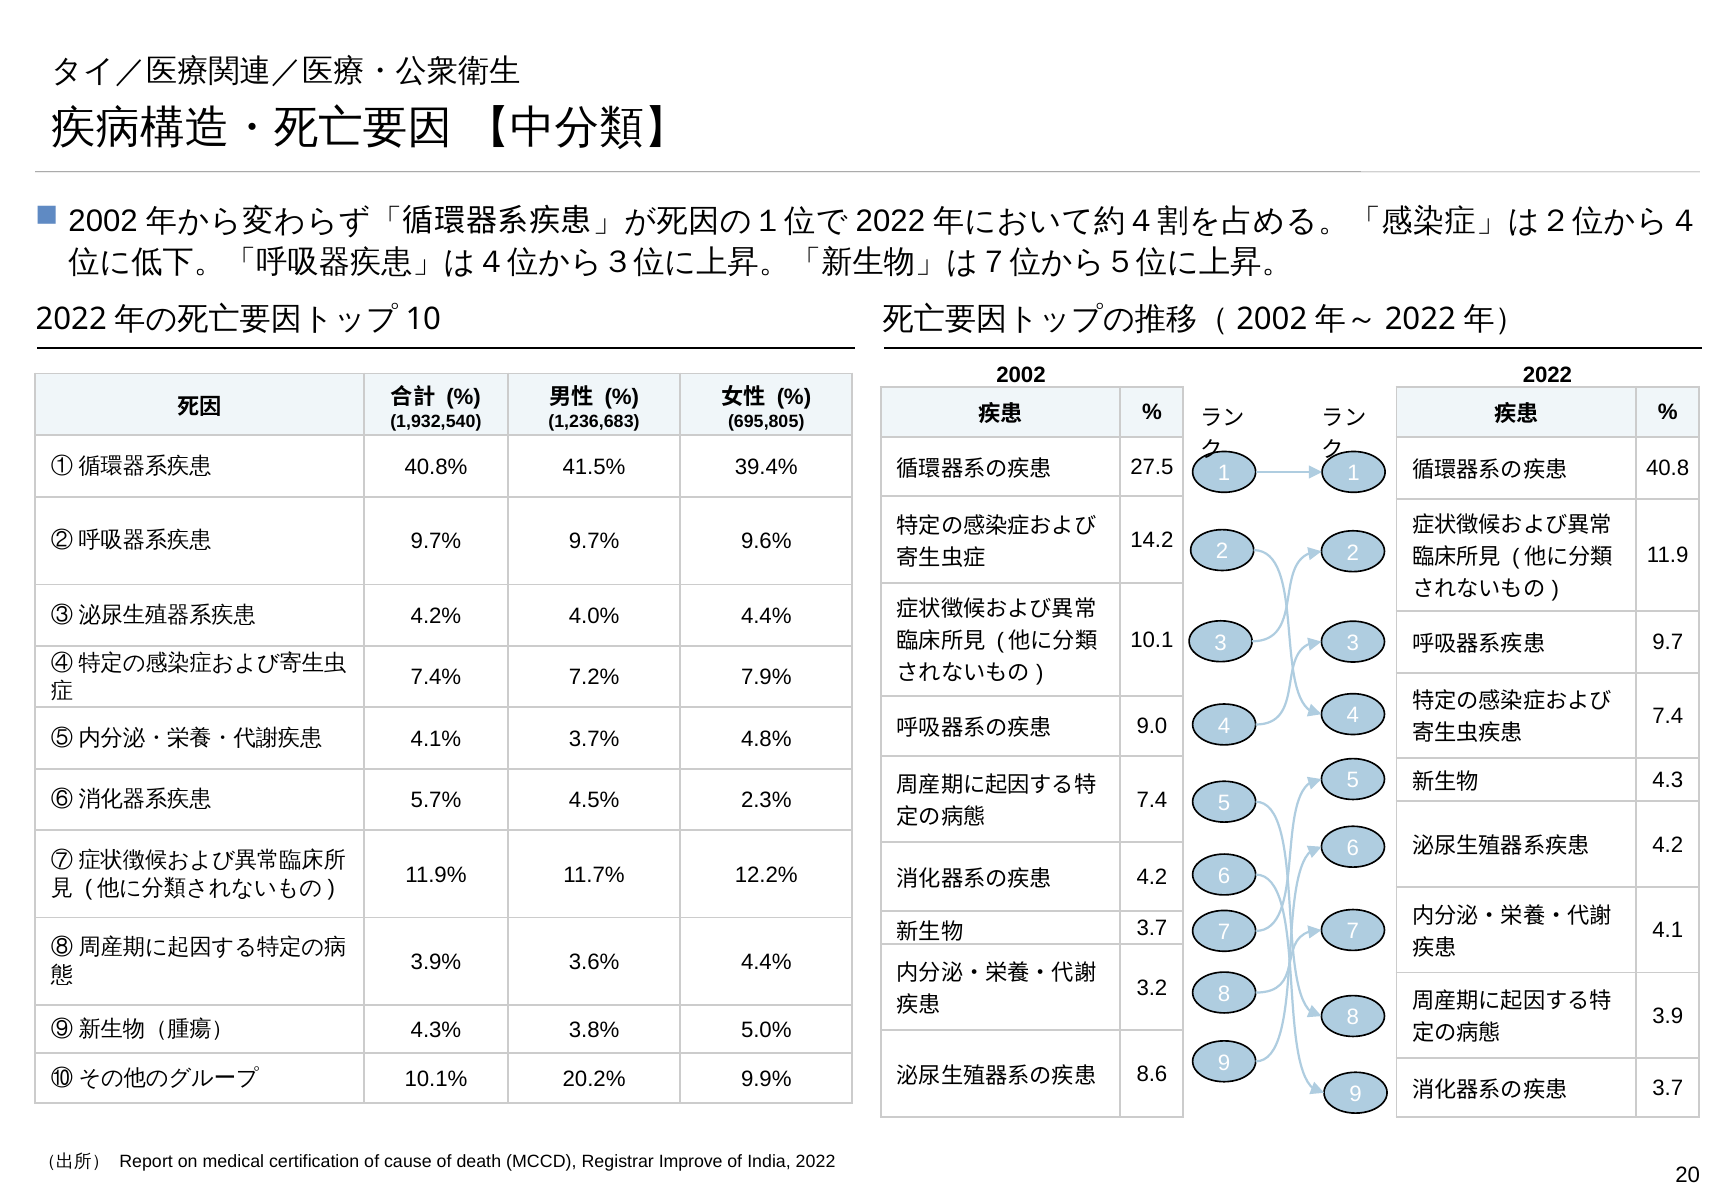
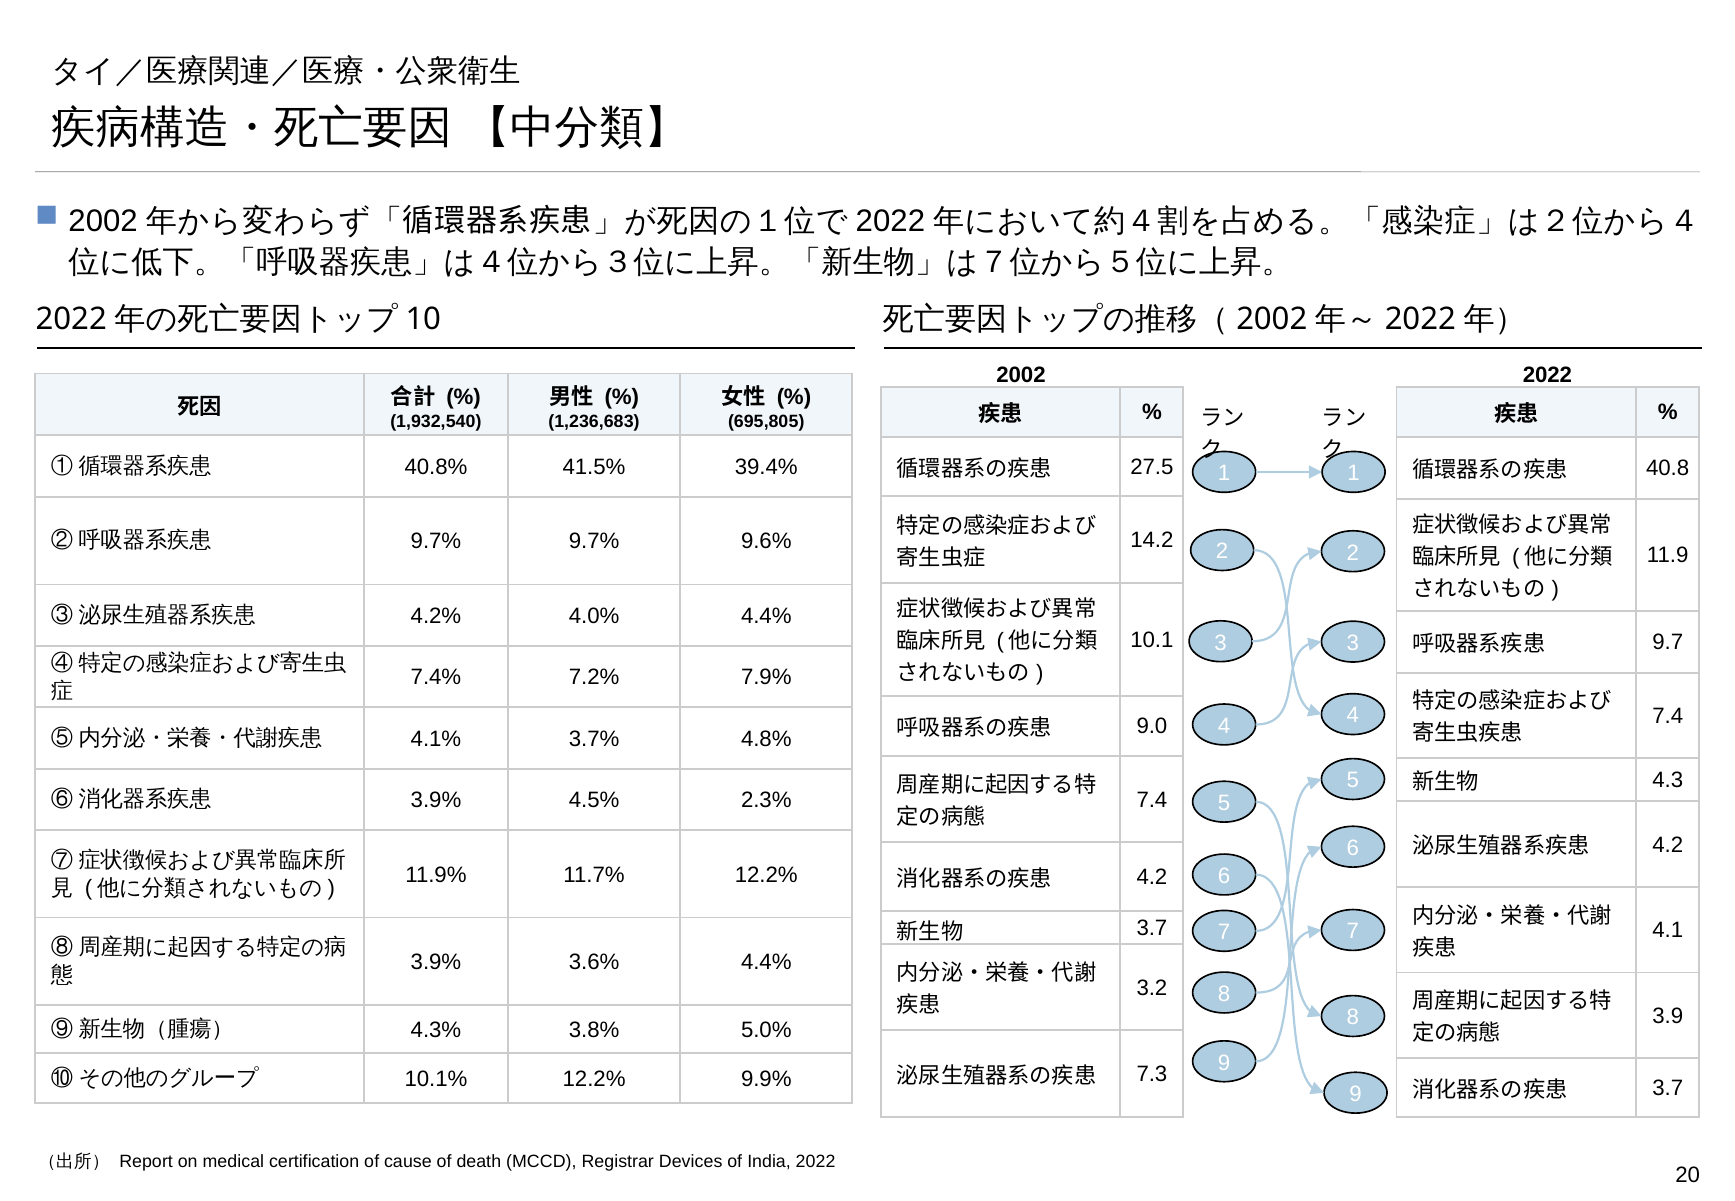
5.7% at (436, 801): 5.7% -> 3.9%
8.6: 8.6 -> 7.3
10.1% 20.2%: 20.2% -> 12.2%
Improve: Improve -> Devices
